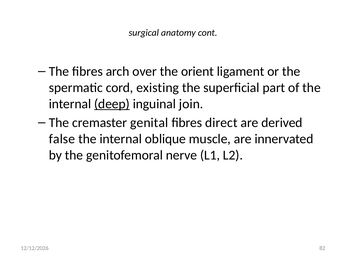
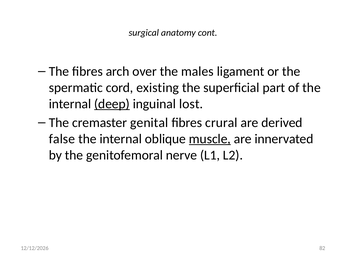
orient: orient -> males
join: join -> lost
direct: direct -> crural
muscle underline: none -> present
